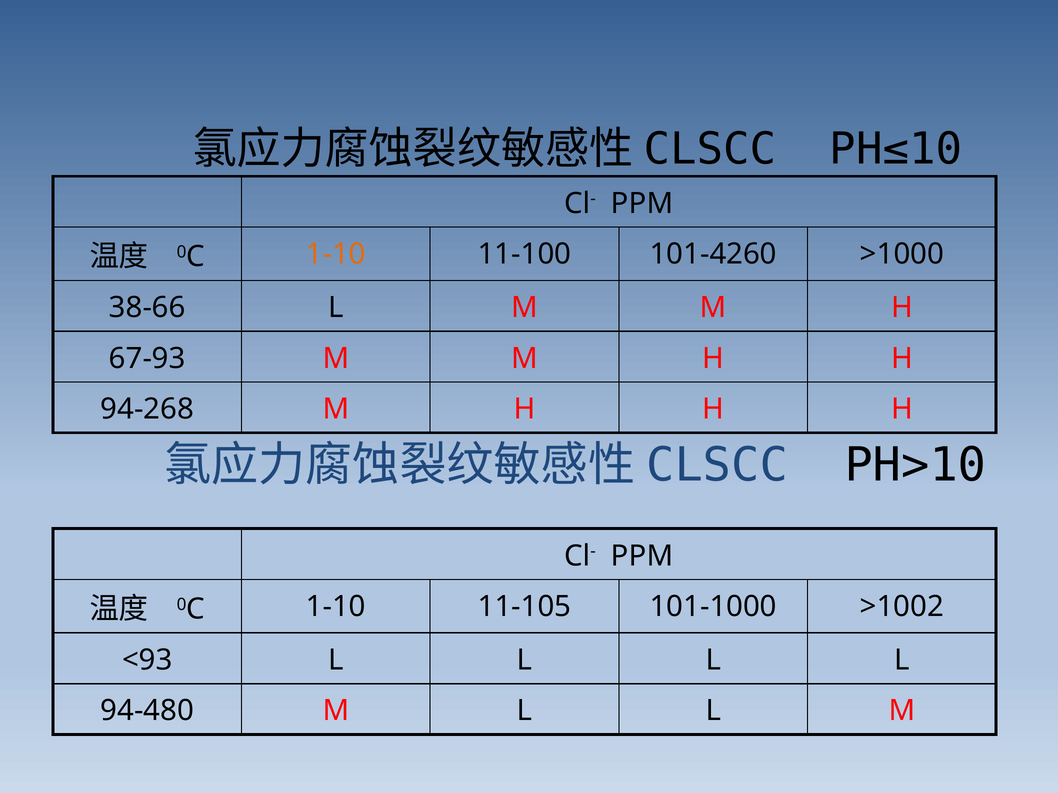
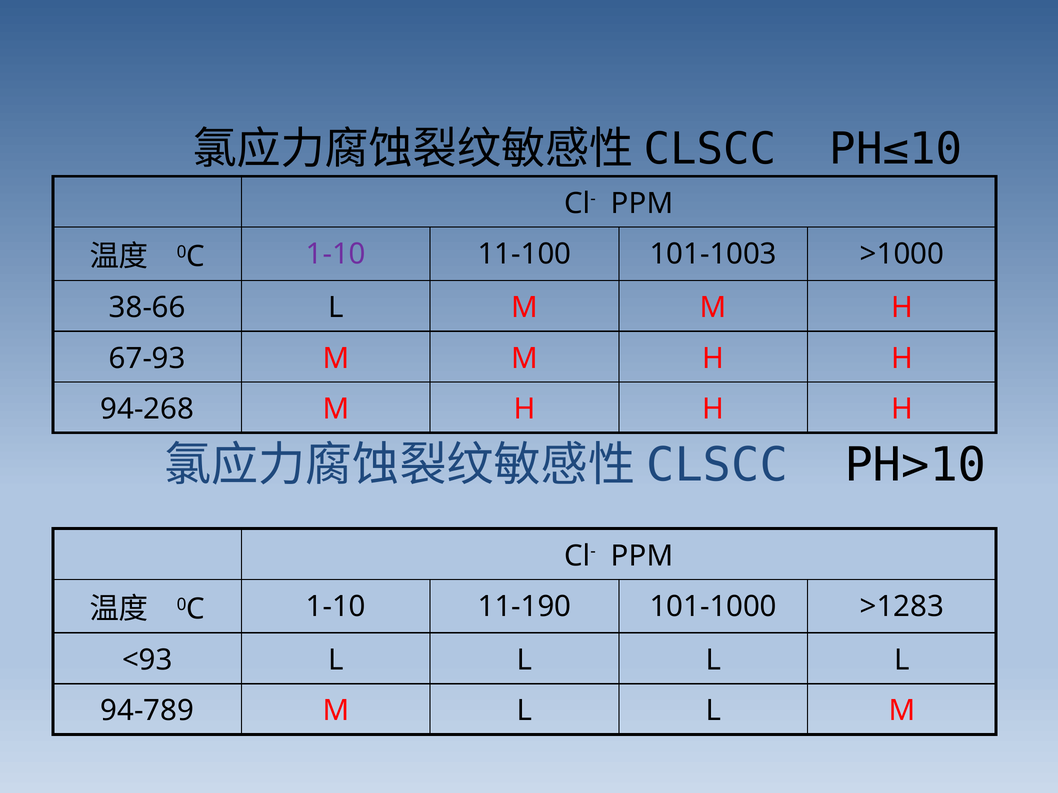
1-10 at (336, 254) colour: orange -> purple
101-4260: 101-4260 -> 101-1003
11-105: 11-105 -> 11-190
>1002: >1002 -> >1283
94-480: 94-480 -> 94-789
